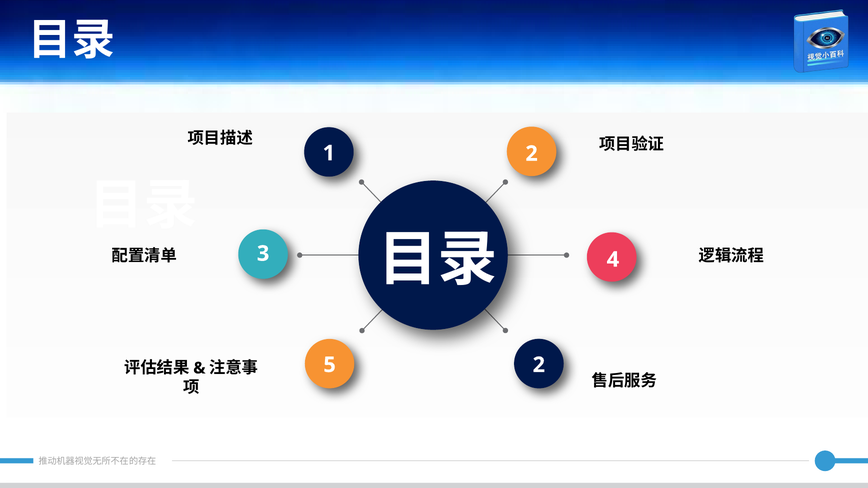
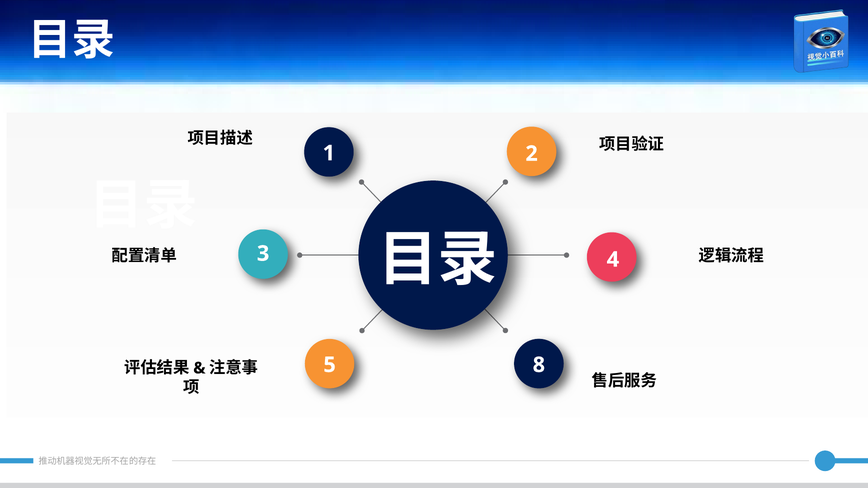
5 2: 2 -> 8
